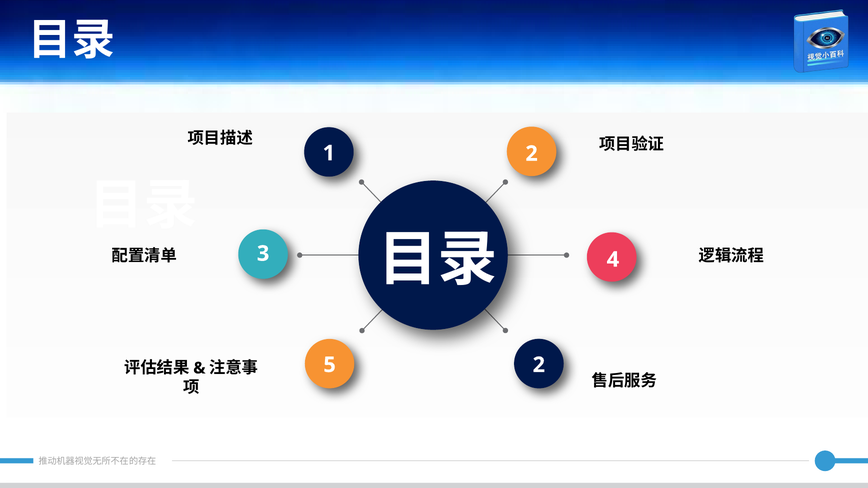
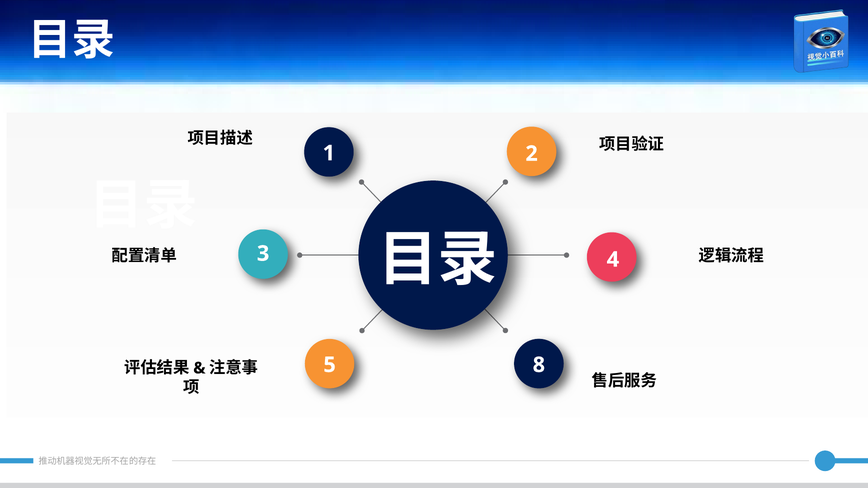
5 2: 2 -> 8
